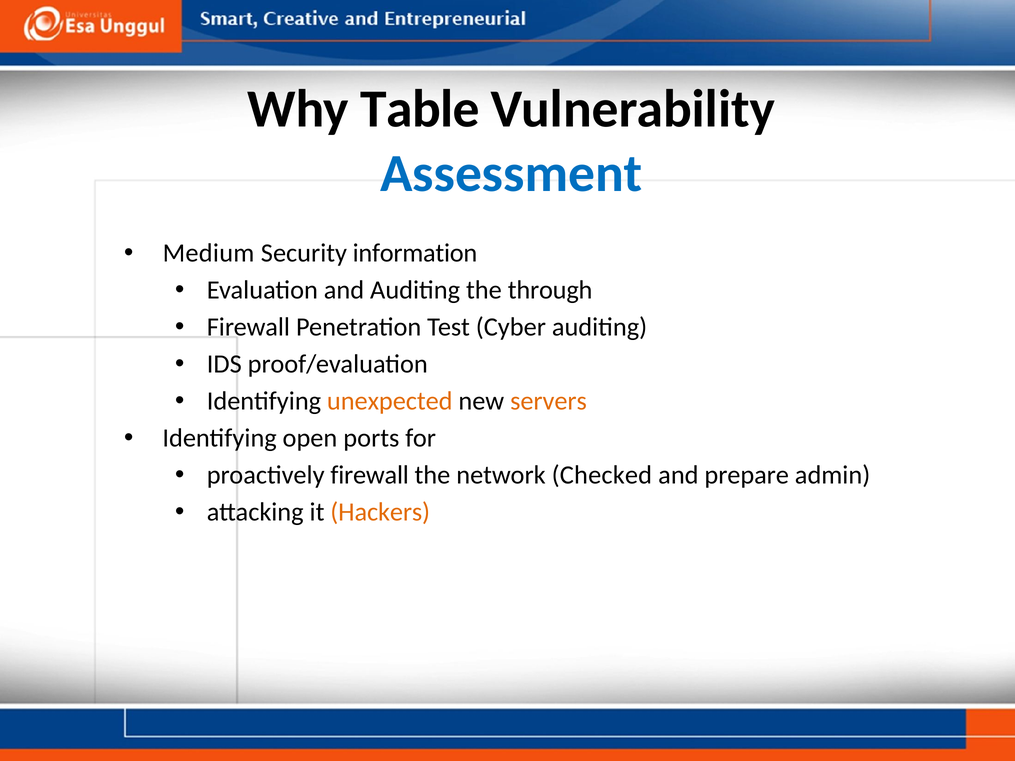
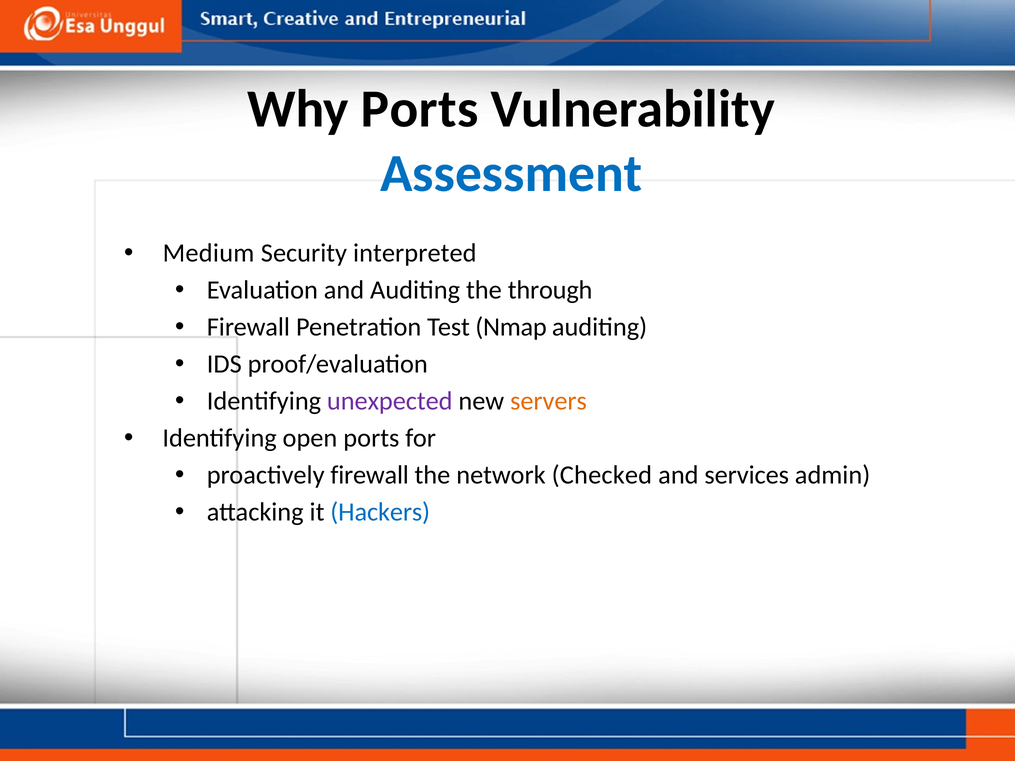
Why Table: Table -> Ports
information: information -> interpreted
Cyber: Cyber -> Nmap
unexpected colour: orange -> purple
prepare: prepare -> services
Hackers colour: orange -> blue
